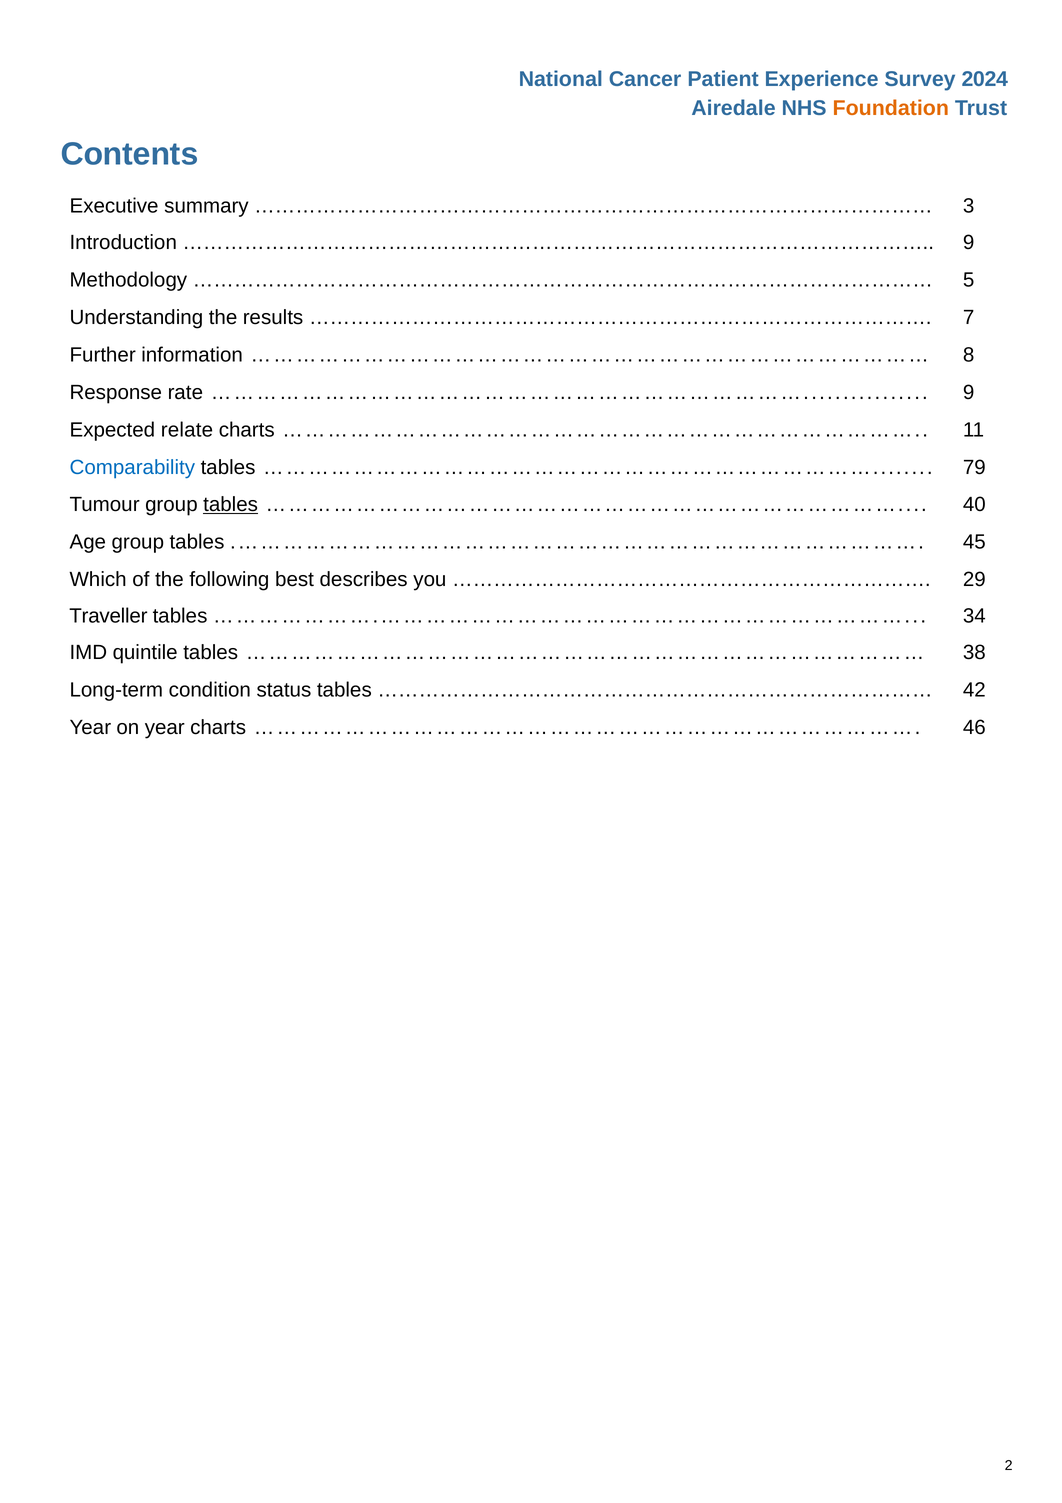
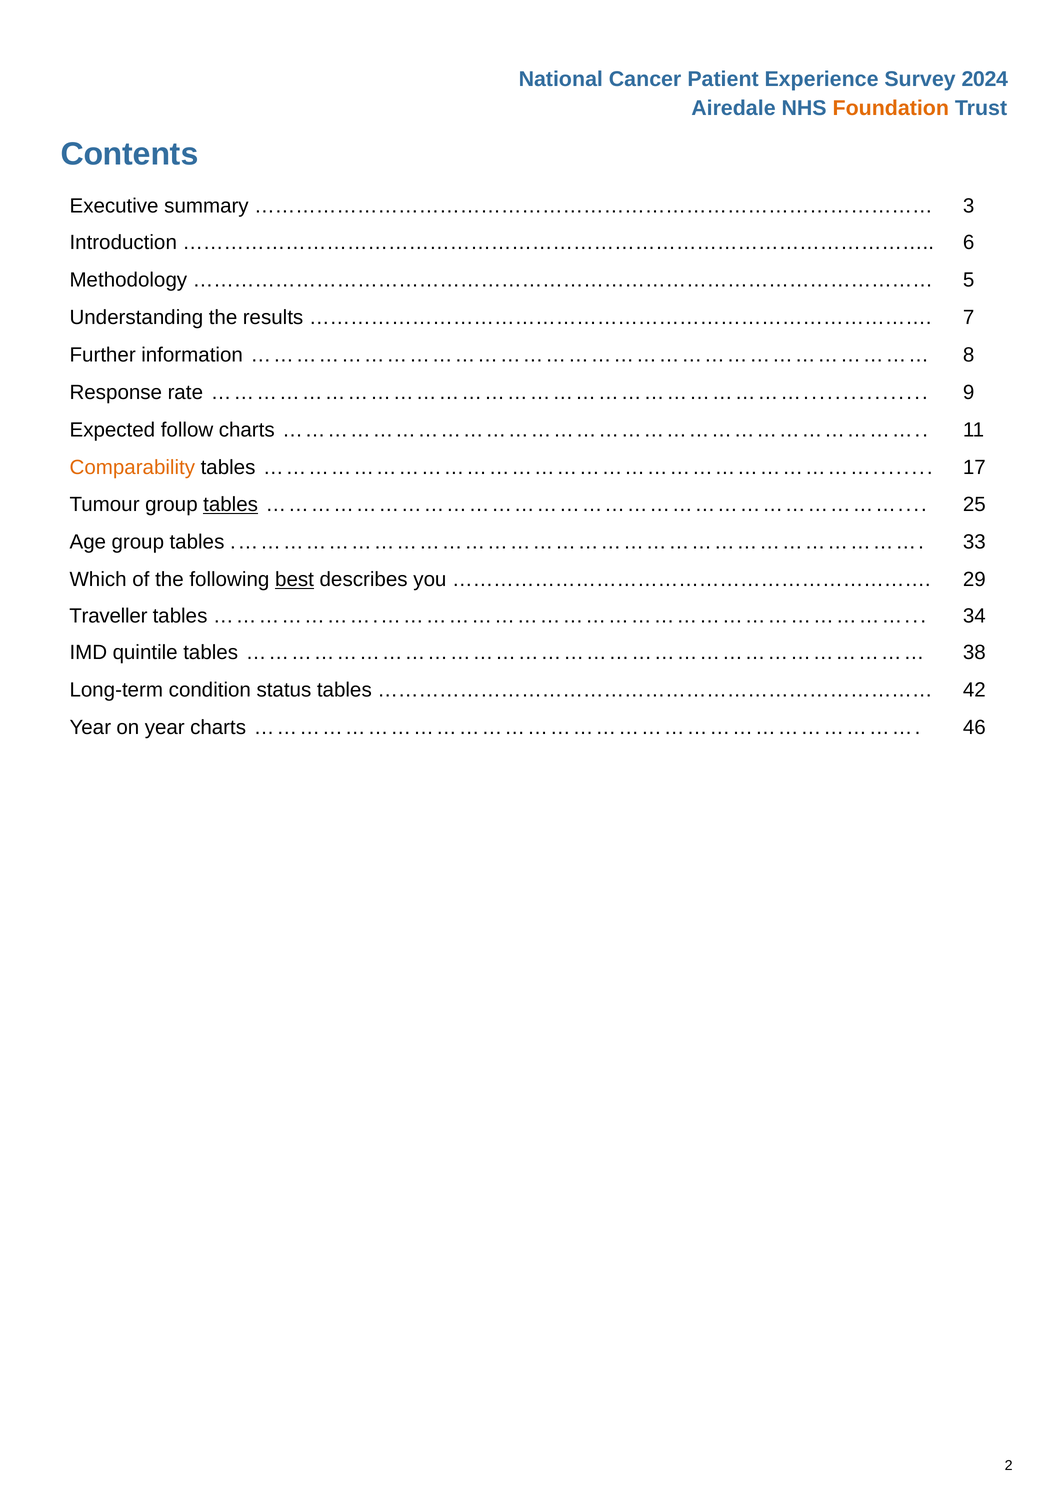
9 at (969, 243): 9 -> 6
relate: relate -> follow
Comparability colour: blue -> orange
79: 79 -> 17
40: 40 -> 25
45: 45 -> 33
best underline: none -> present
